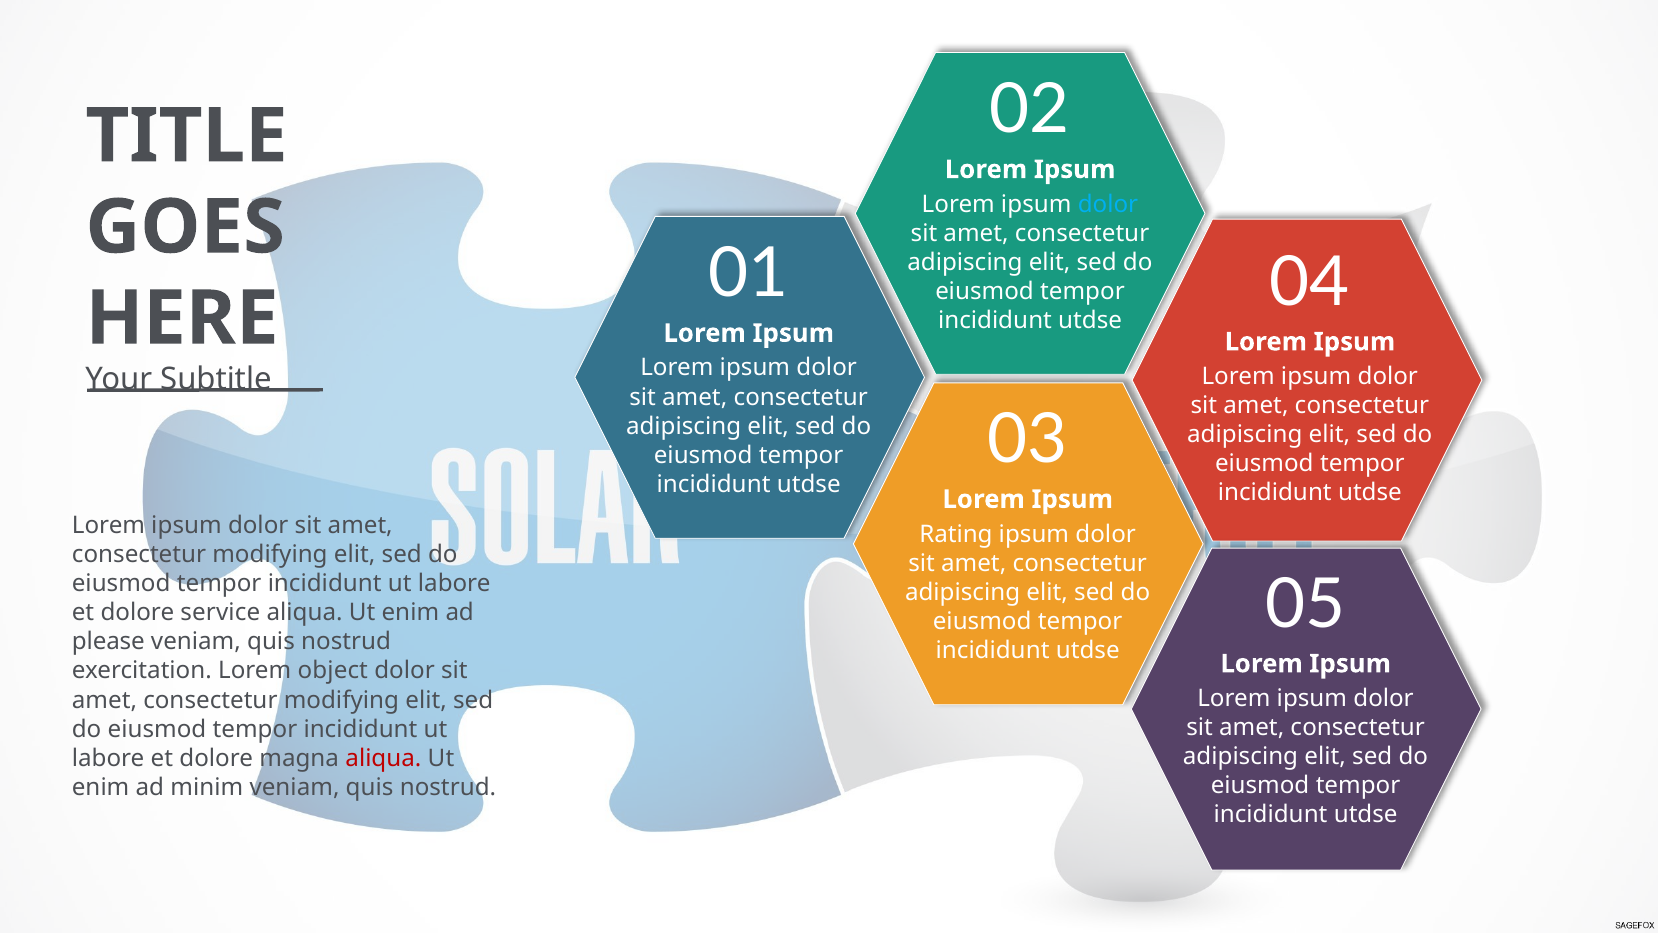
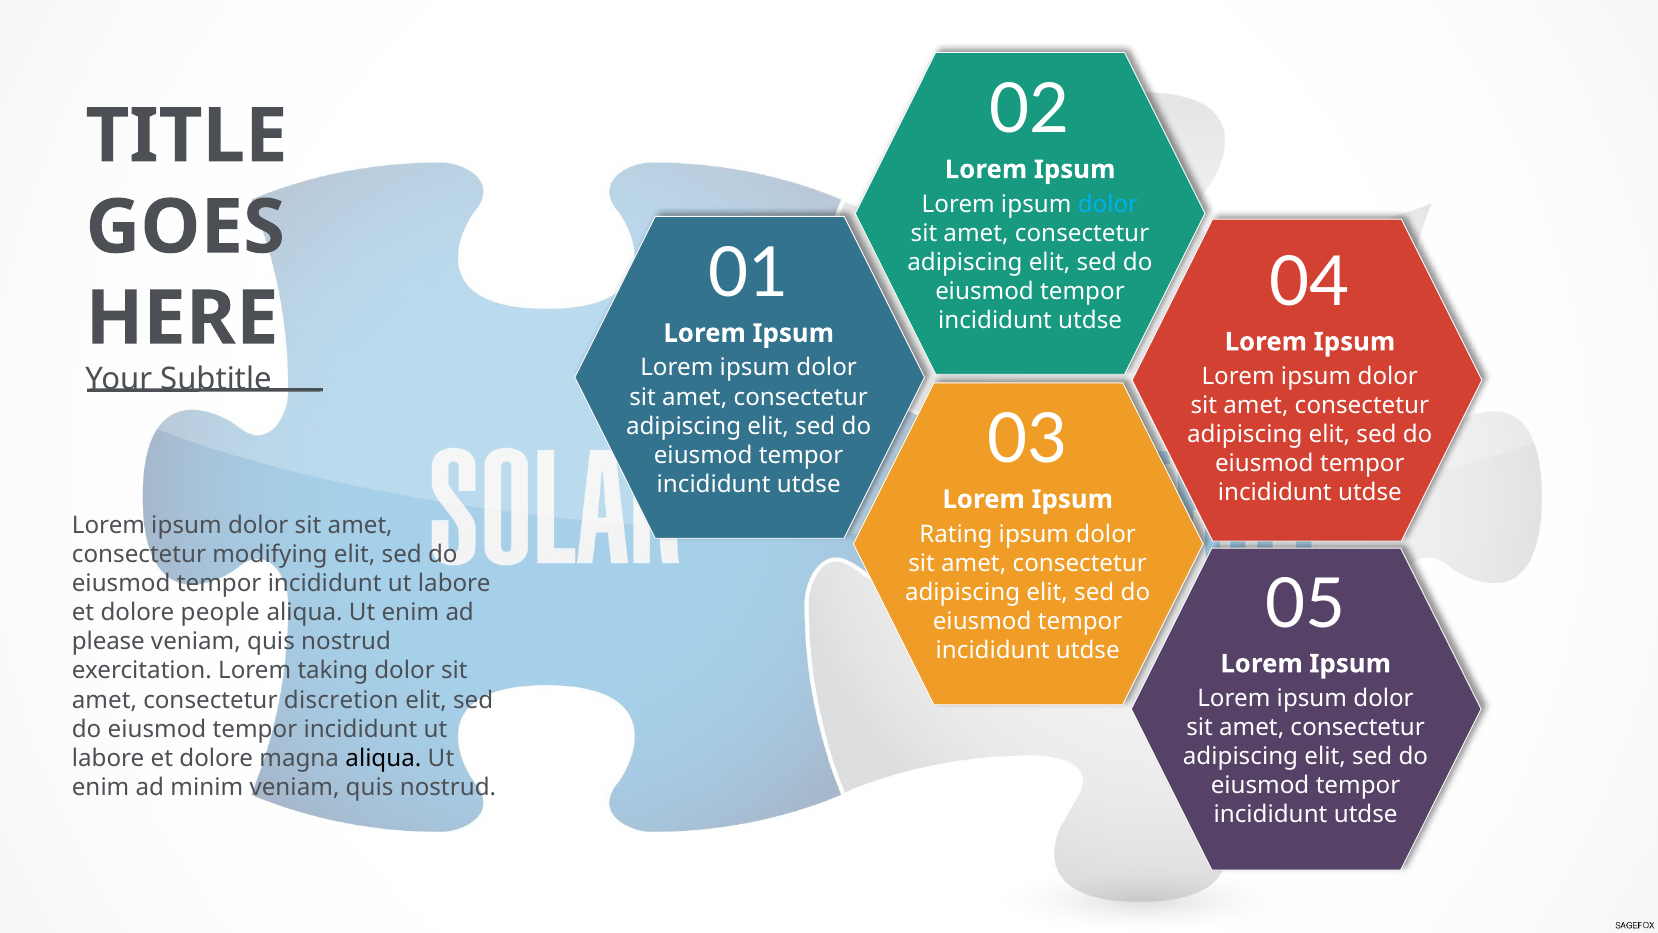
service: service -> people
object: object -> taking
modifying at (341, 700): modifying -> discretion
aliqua at (383, 758) colour: red -> black
